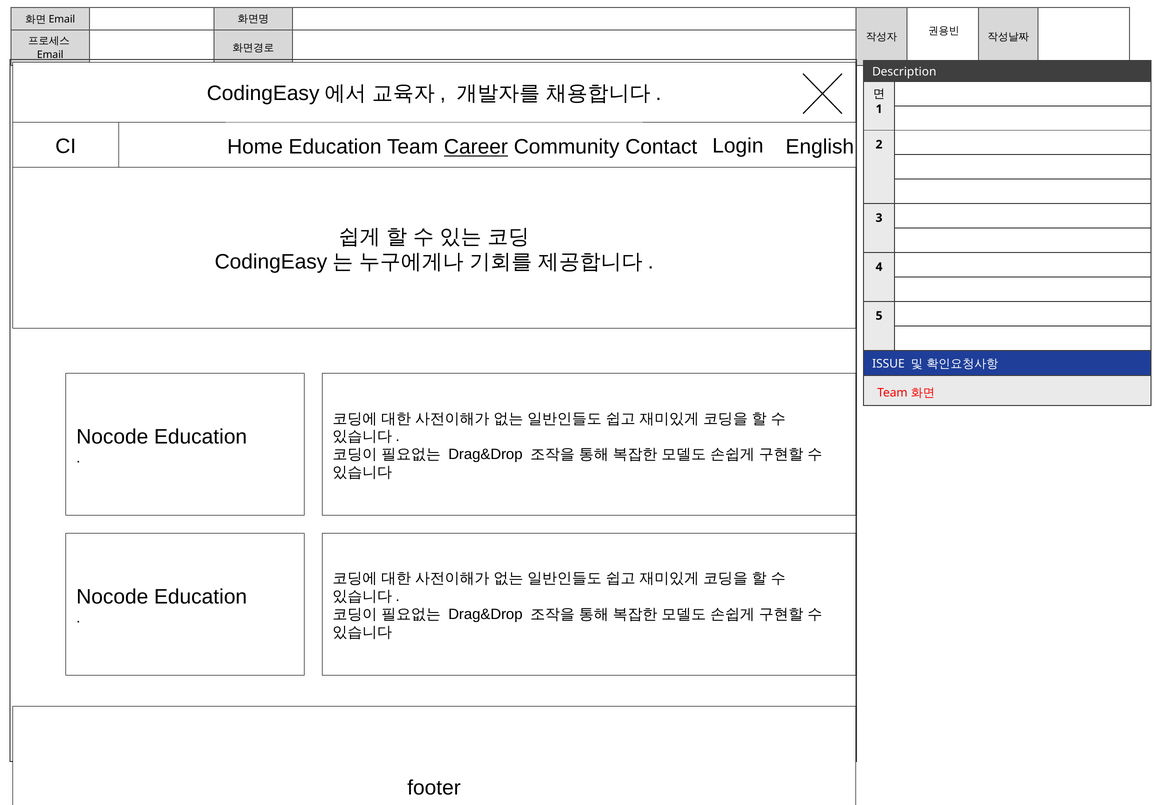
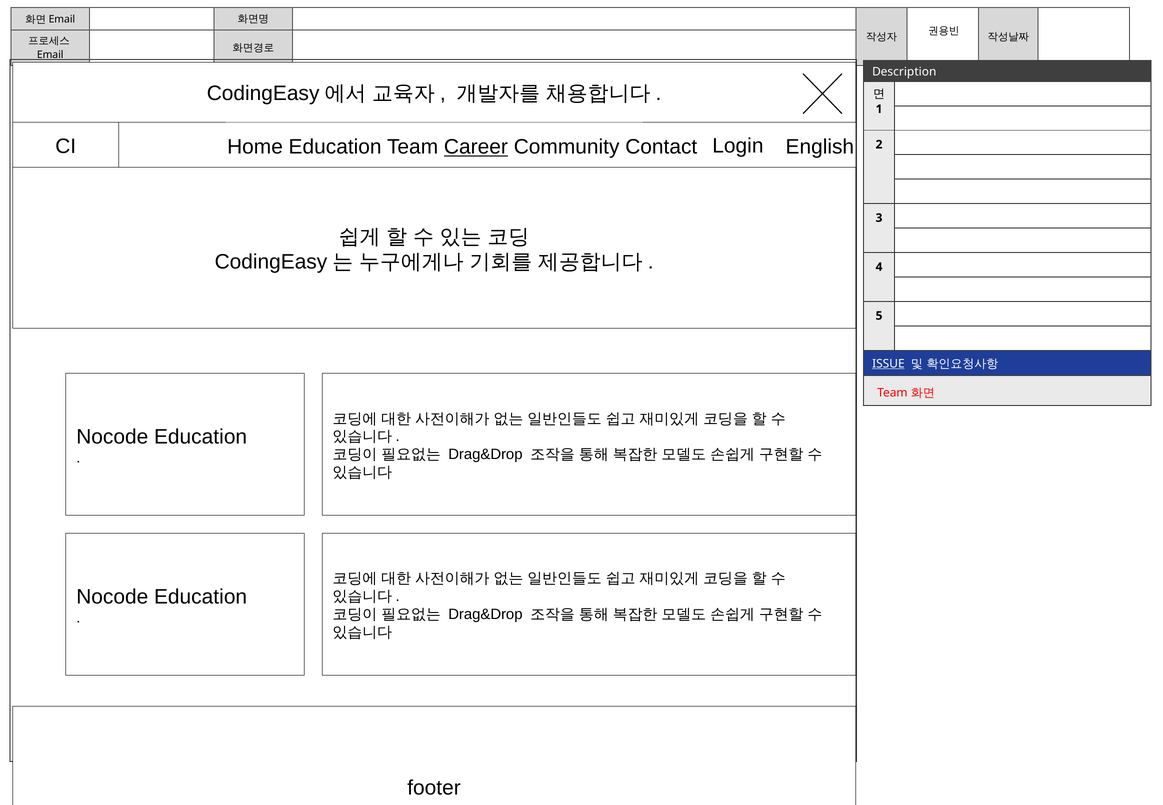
ISSUE underline: none -> present
